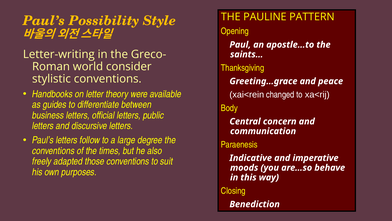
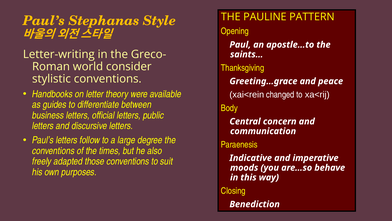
Possibility: Possibility -> Stephanas
